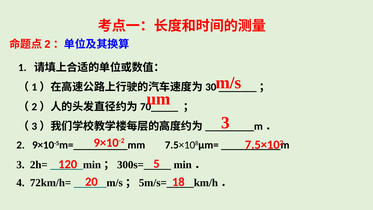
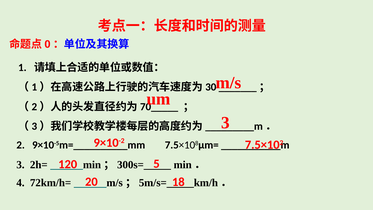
2 at (47, 44): 2 -> 0
